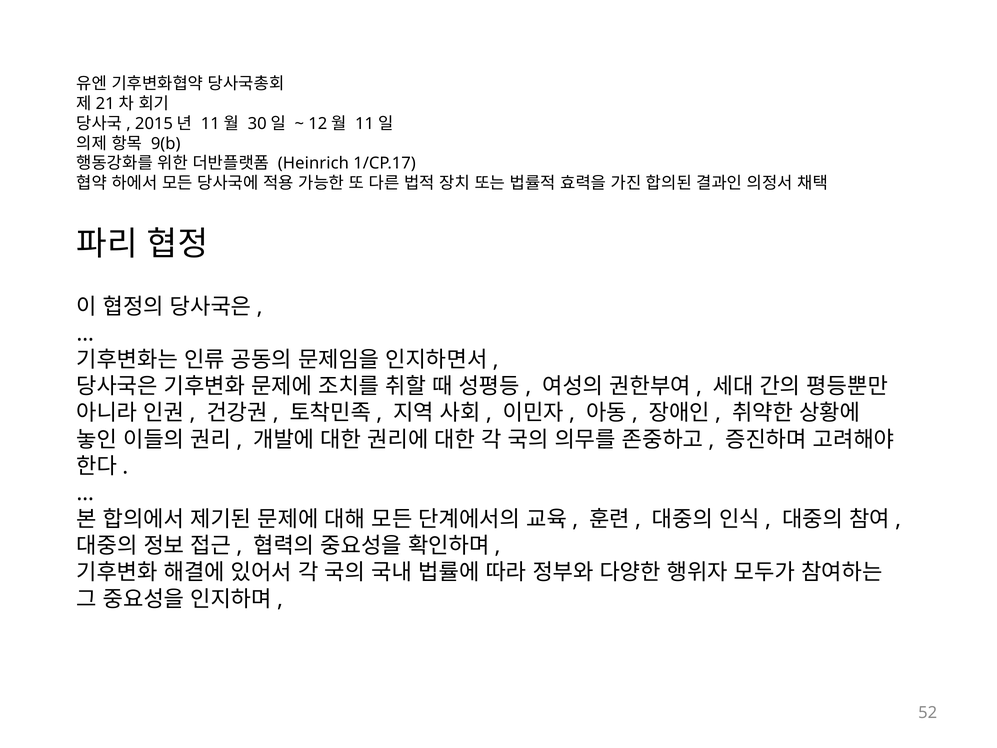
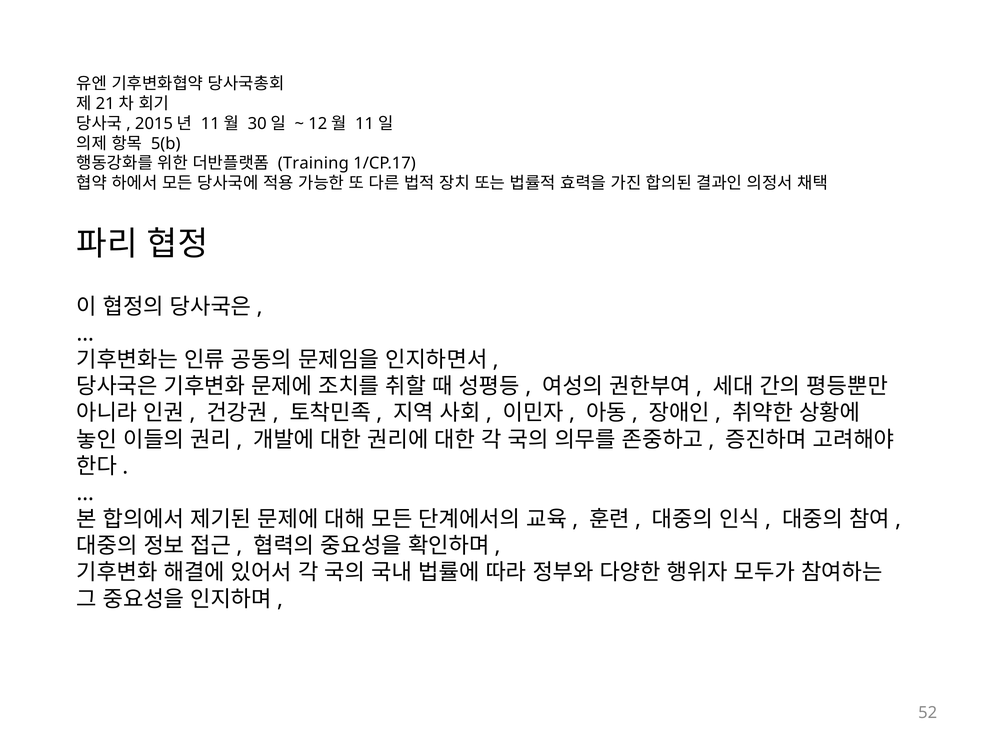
9(b: 9(b -> 5(b
Heinrich: Heinrich -> Training
